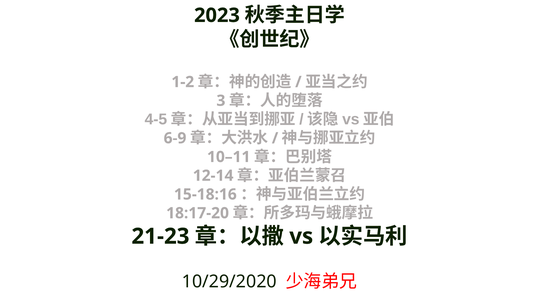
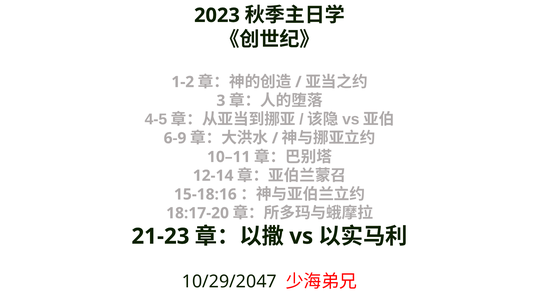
10/29/2020: 10/29/2020 -> 10/29/2047
